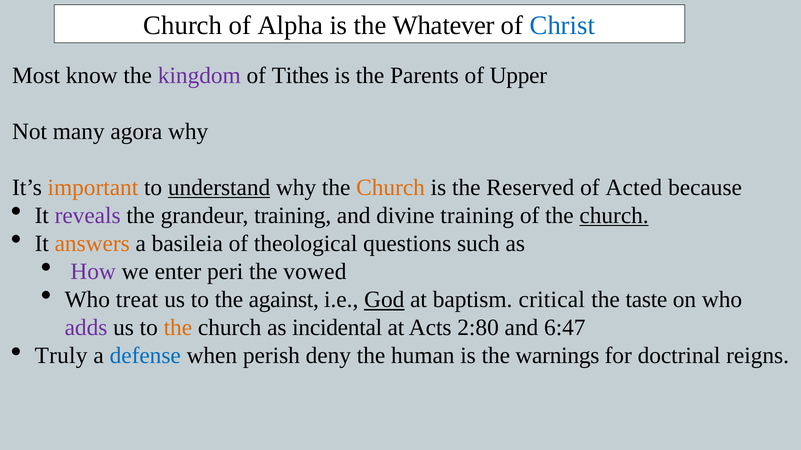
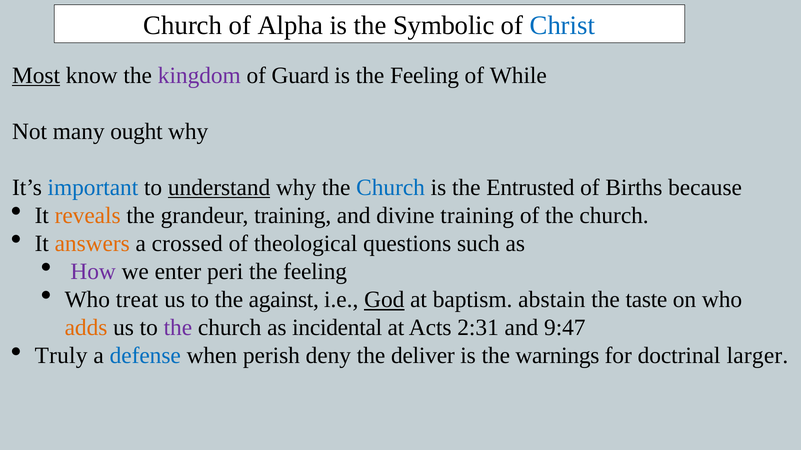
Whatever: Whatever -> Symbolic
Most underline: none -> present
Tithes: Tithes -> Guard
is the Parents: Parents -> Feeling
Upper: Upper -> While
agora: agora -> ought
important colour: orange -> blue
Church at (391, 188) colour: orange -> blue
Reserved: Reserved -> Entrusted
Acted: Acted -> Births
reveals colour: purple -> orange
church at (614, 216) underline: present -> none
basileia: basileia -> crossed
vowed at (315, 272): vowed -> feeling
critical: critical -> abstain
adds colour: purple -> orange
the at (178, 328) colour: orange -> purple
2:80: 2:80 -> 2:31
6:47: 6:47 -> 9:47
human: human -> deliver
reigns: reigns -> larger
